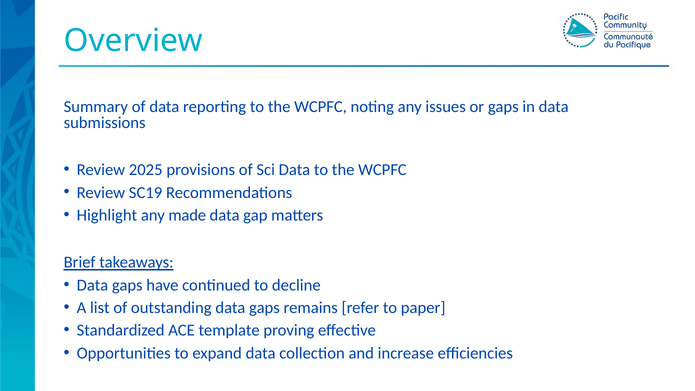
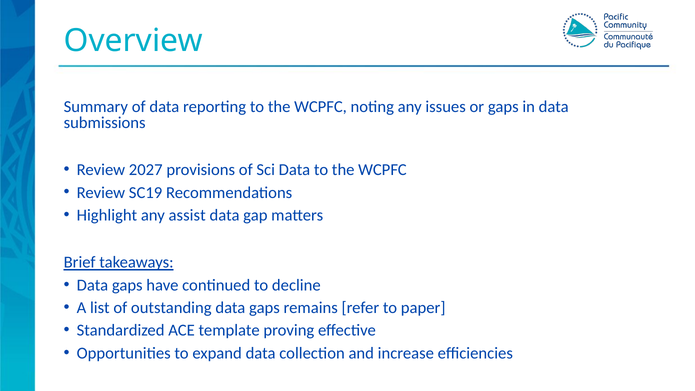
2025: 2025 -> 2027
made: made -> assist
